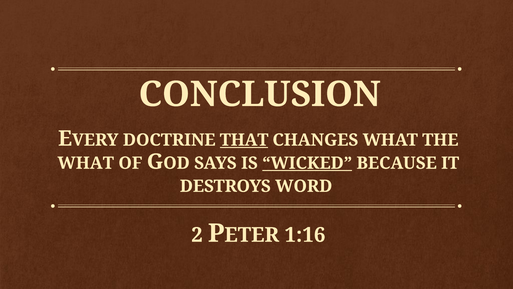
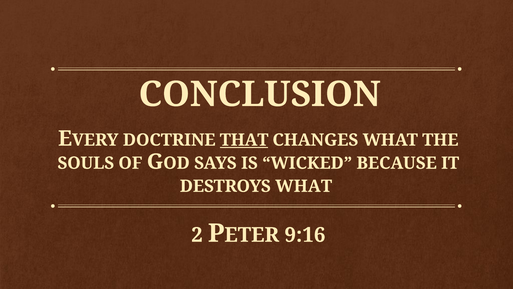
WHAT at (86, 163): WHAT -> SOULS
WICKED underline: present -> none
DESTROYS WORD: WORD -> WHAT
1:16: 1:16 -> 9:16
